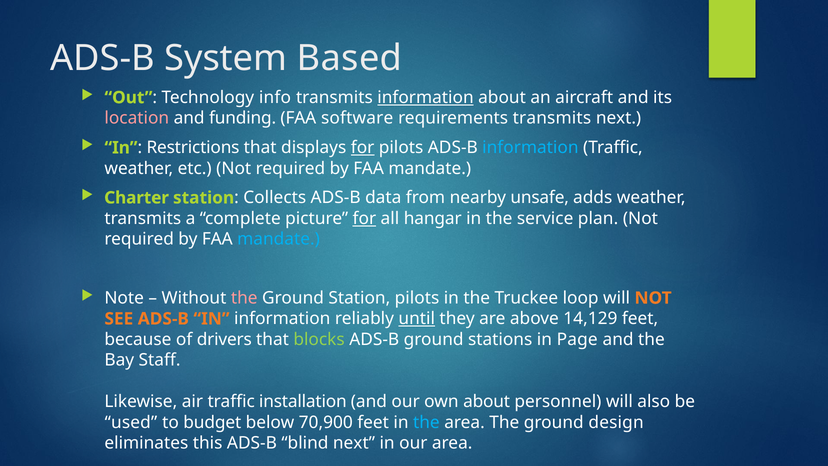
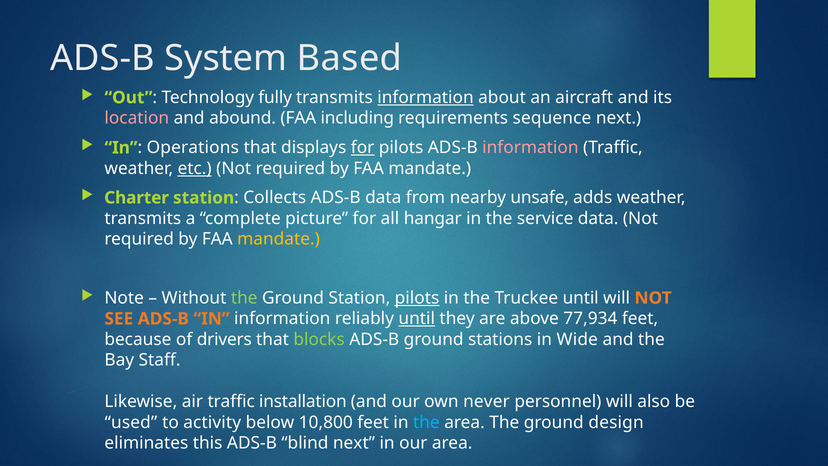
info: info -> fully
funding: funding -> abound
software: software -> including
requirements transmits: transmits -> sequence
Restrictions: Restrictions -> Operations
information at (530, 148) colour: light blue -> pink
etc underline: none -> present
for at (364, 218) underline: present -> none
service plan: plan -> data
mandate at (278, 239) colour: light blue -> yellow
the at (244, 298) colour: pink -> light green
pilots at (417, 298) underline: none -> present
Truckee loop: loop -> until
14,129: 14,129 -> 77,934
Page: Page -> Wide
own about: about -> never
budget: budget -> activity
70,900: 70,900 -> 10,800
